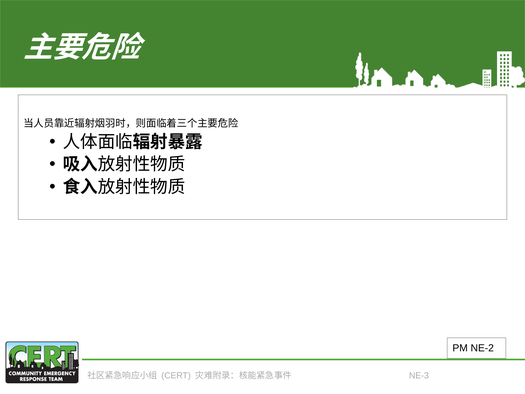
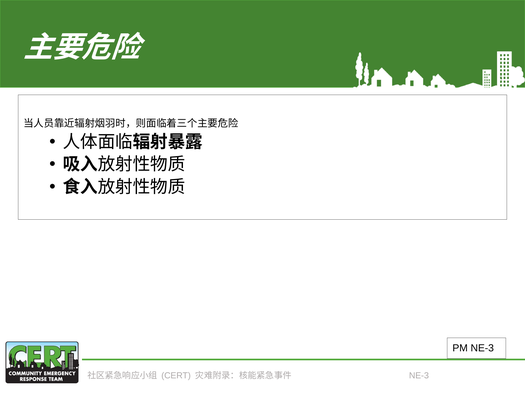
PM NE-2: NE-2 -> NE-3
